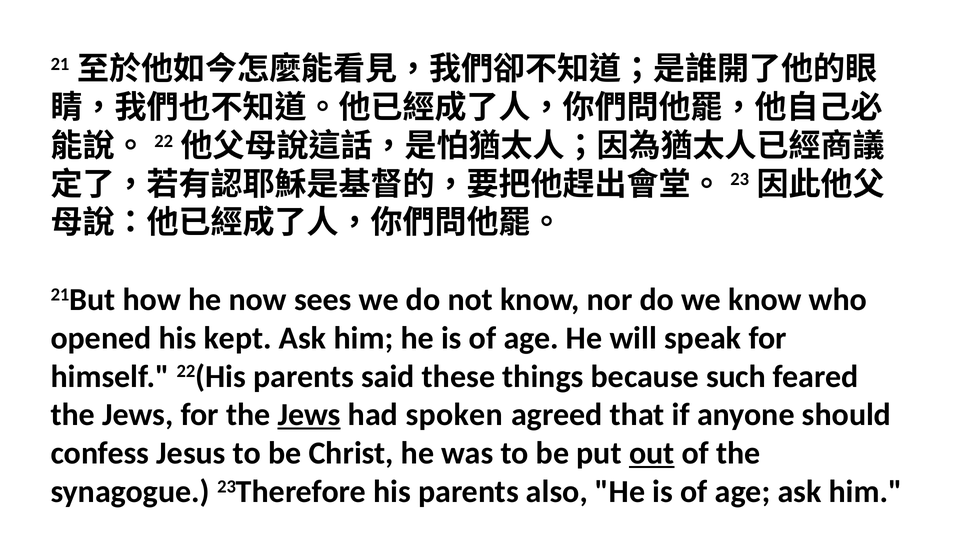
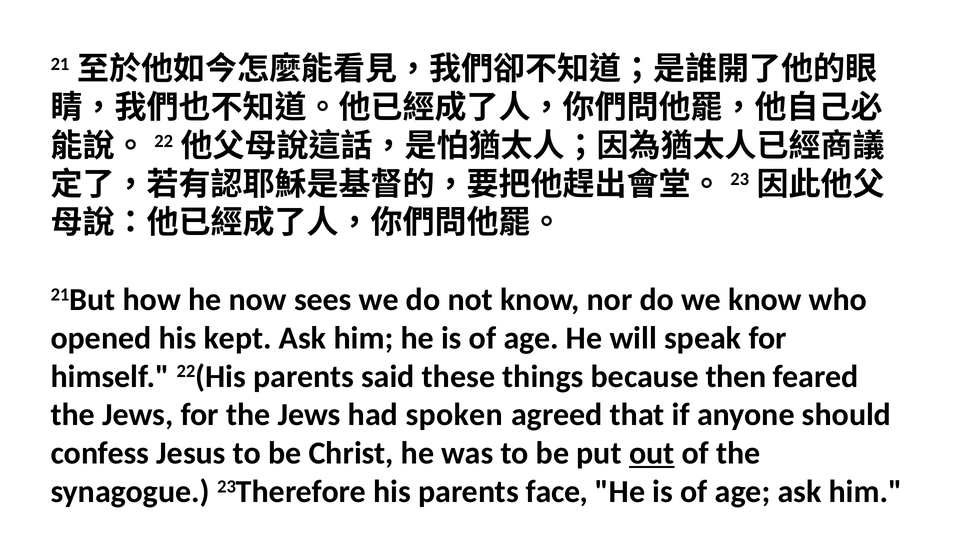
such: such -> then
Jews at (309, 415) underline: present -> none
also: also -> face
